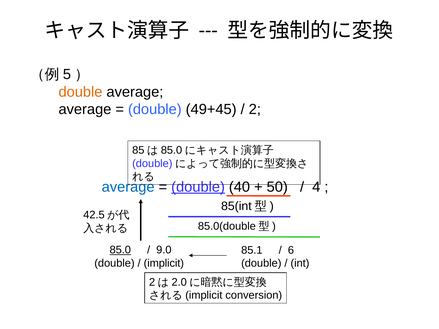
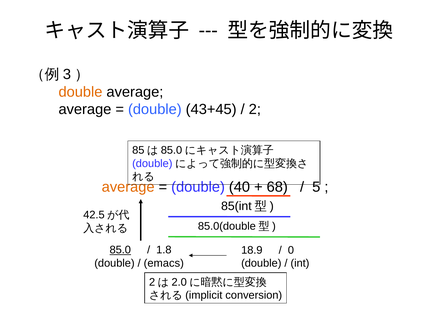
5: 5 -> 3
49+45: 49+45 -> 43+45
average at (128, 187) colour: blue -> orange
double at (198, 187) underline: present -> none
50: 50 -> 68
4: 4 -> 5
9.0: 9.0 -> 1.8
85.1: 85.1 -> 18.9
6: 6 -> 0
implicit: implicit -> emacs
